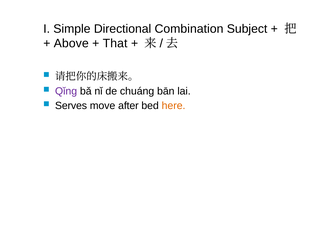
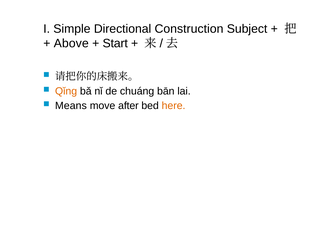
Combination: Combination -> Construction
That: That -> Start
Qǐng colour: purple -> orange
Serves: Serves -> Means
